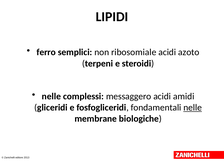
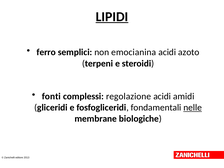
LIPIDI underline: none -> present
ribosomiale: ribosomiale -> emocianina
nelle at (51, 96): nelle -> fonti
messaggero: messaggero -> regolazione
